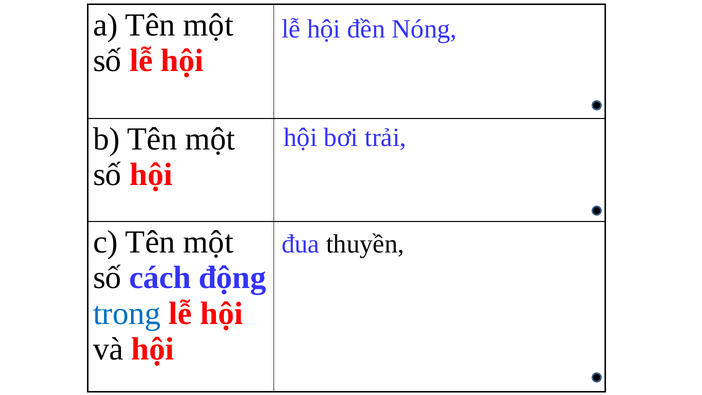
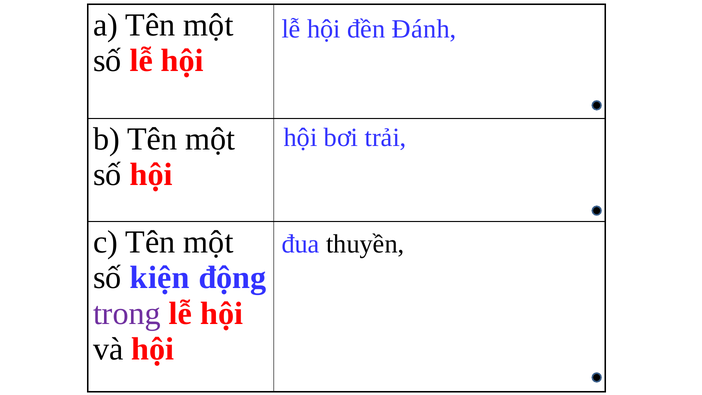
Nóng: Nóng -> Đánh
cách: cách -> kiện
trong colour: blue -> purple
